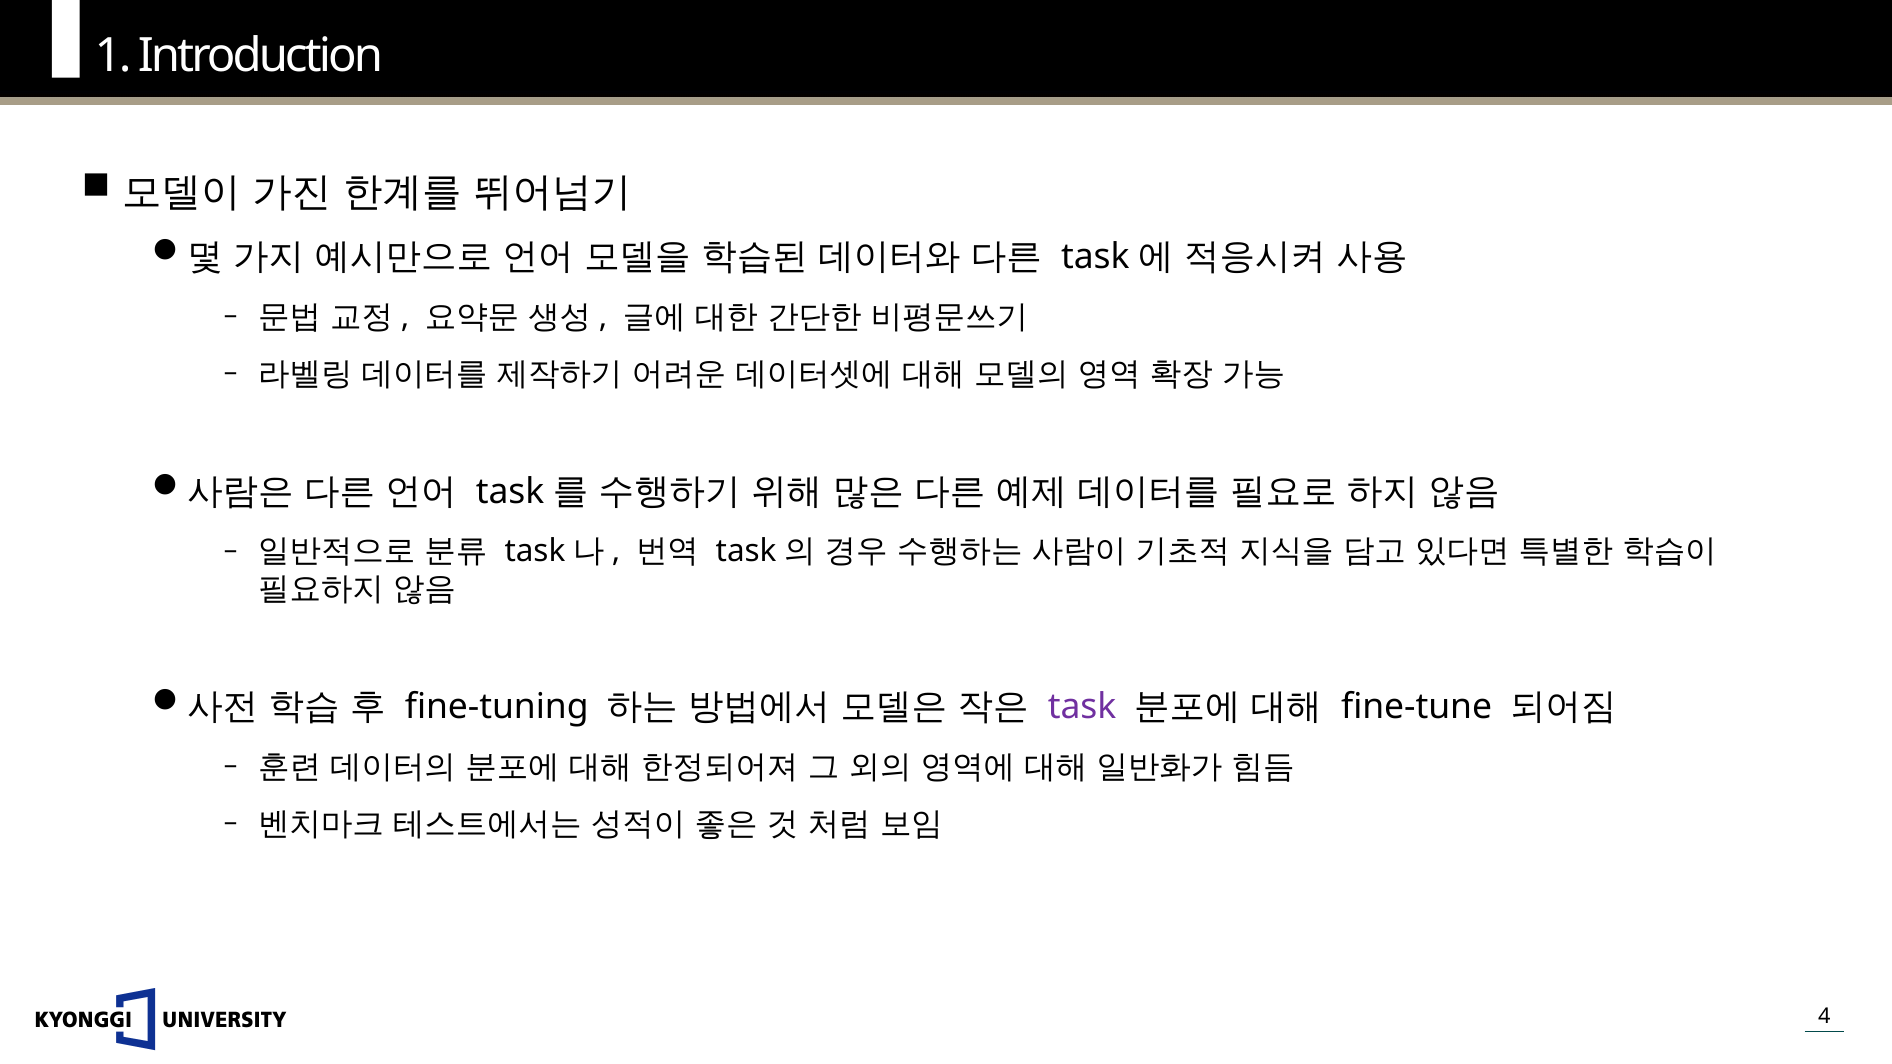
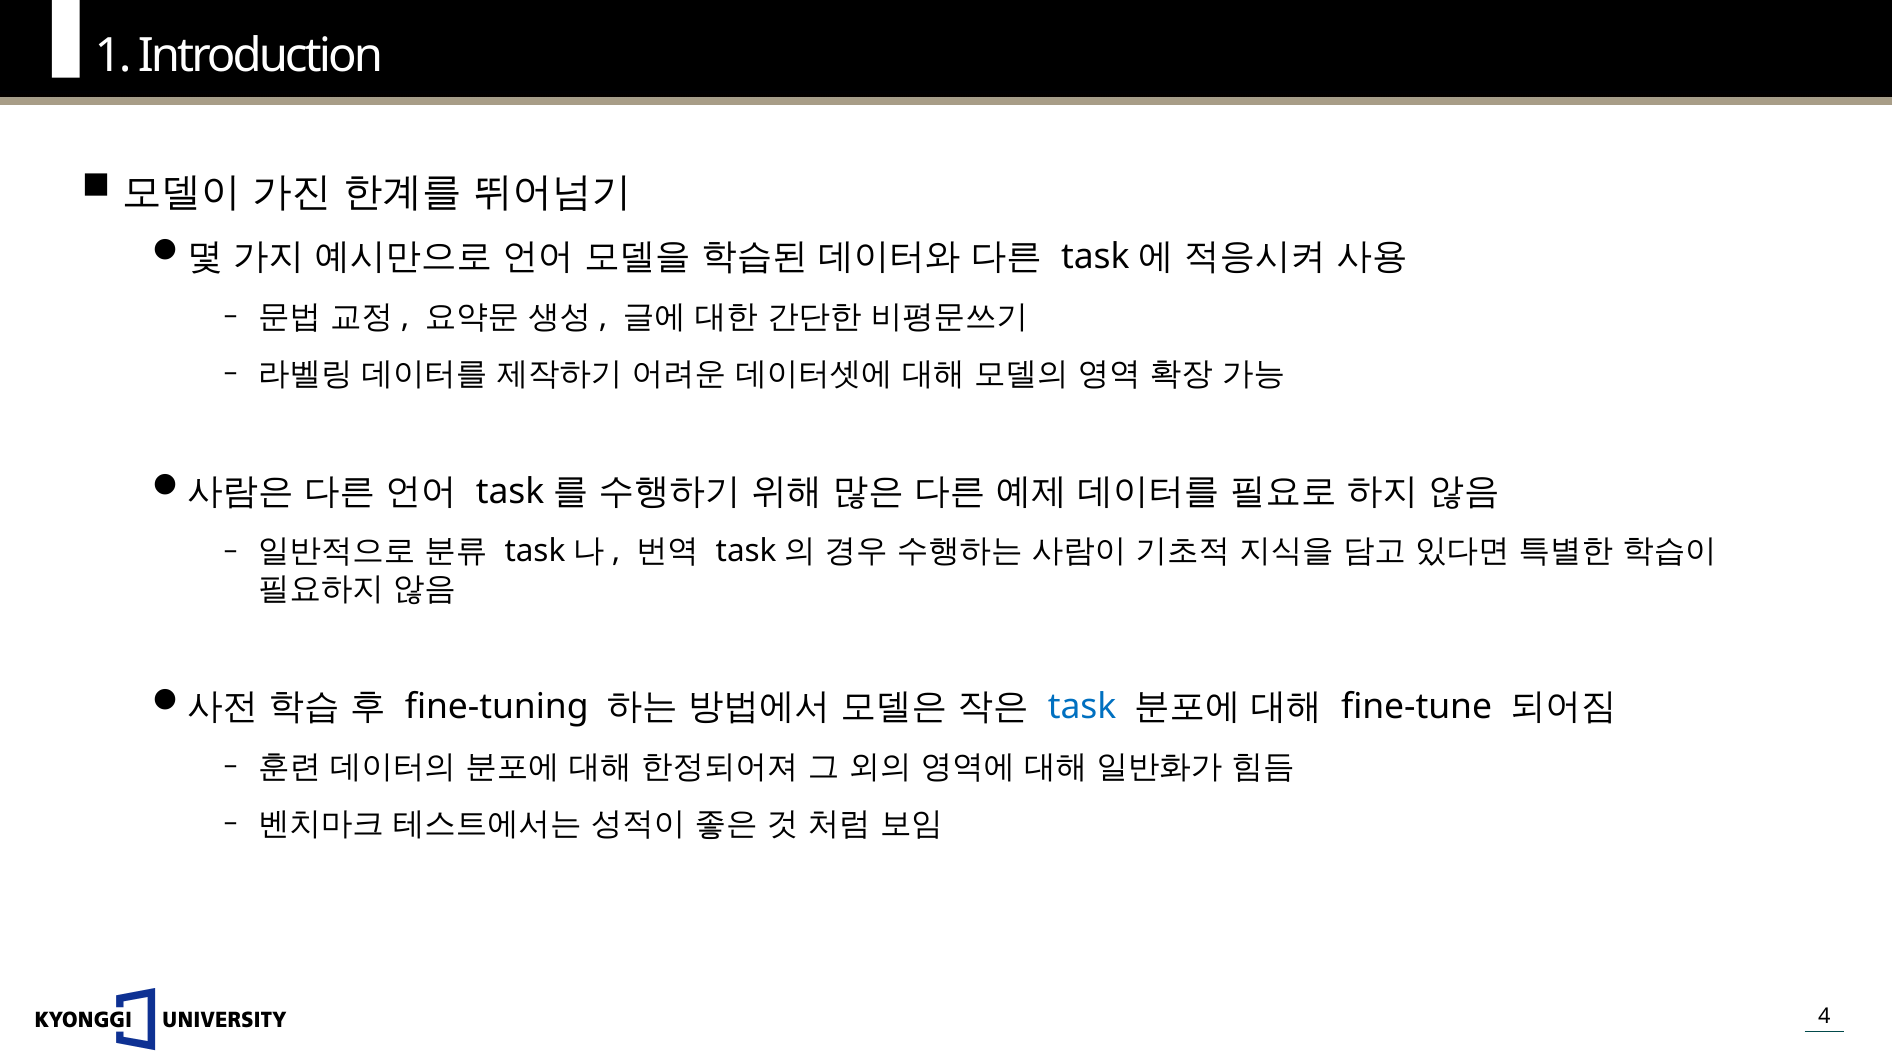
task colour: purple -> blue
